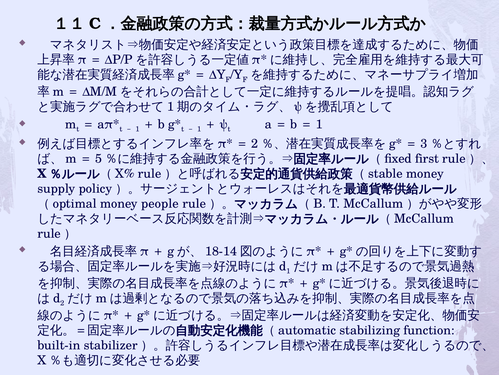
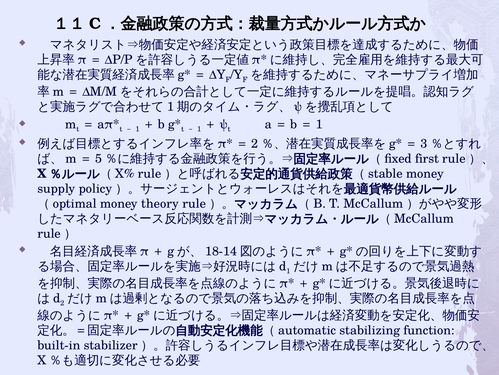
people: people -> theory
